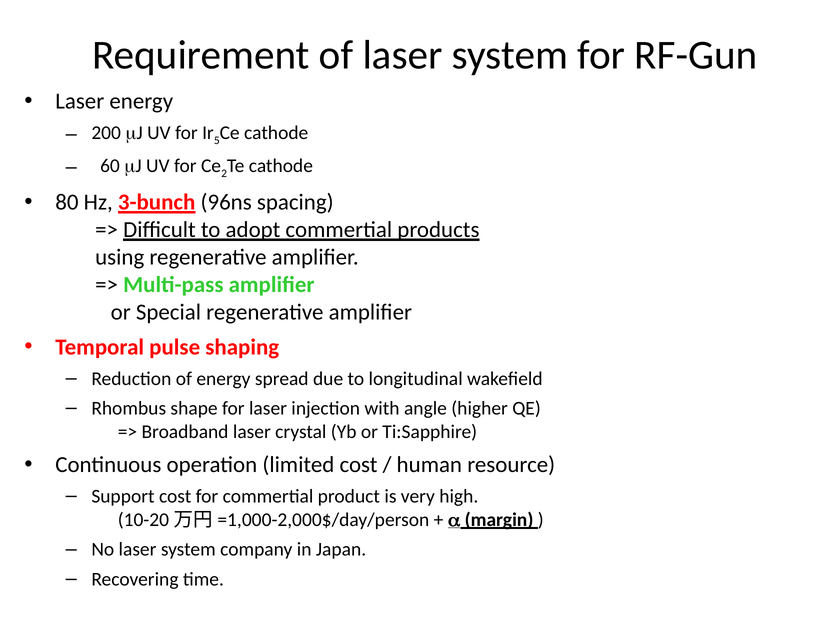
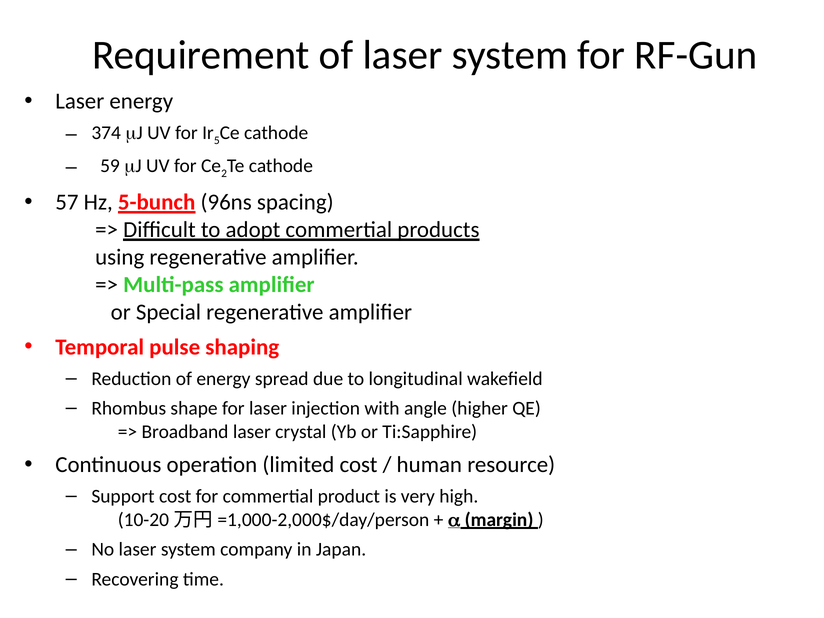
200: 200 -> 374
60: 60 -> 59
80: 80 -> 57
3-bunch: 3-bunch -> 5-bunch
